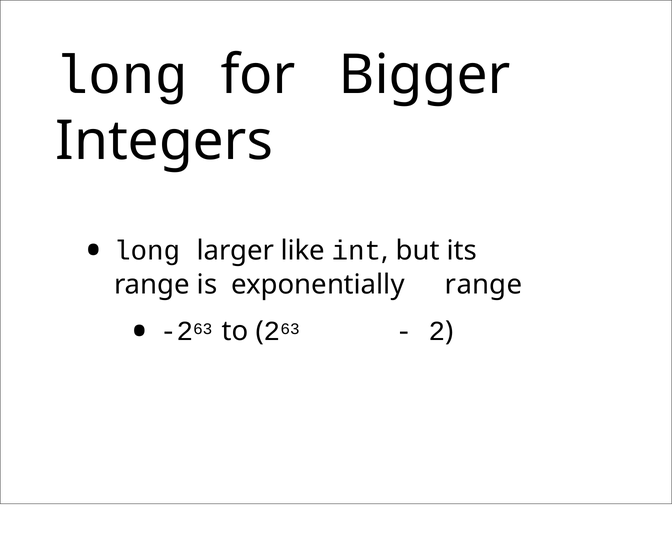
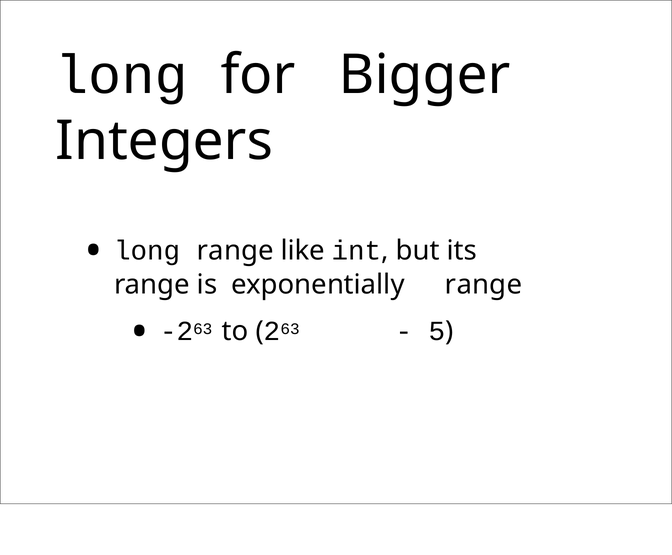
long larger: larger -> range
2 at (437, 331): 2 -> 5
